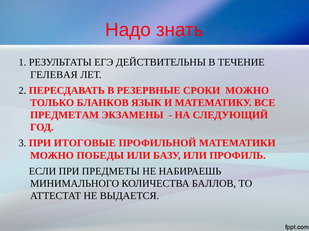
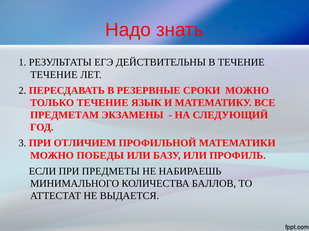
ГЕЛЕВАЯ at (54, 75): ГЕЛЕВАЯ -> ТЕЧЕНИЕ
ТОЛЬКО БЛАНКОВ: БЛАНКОВ -> ТЕЧЕНИЕ
ИТОГОВЫЕ: ИТОГОВЫЕ -> ОТЛИЧИЕМ
